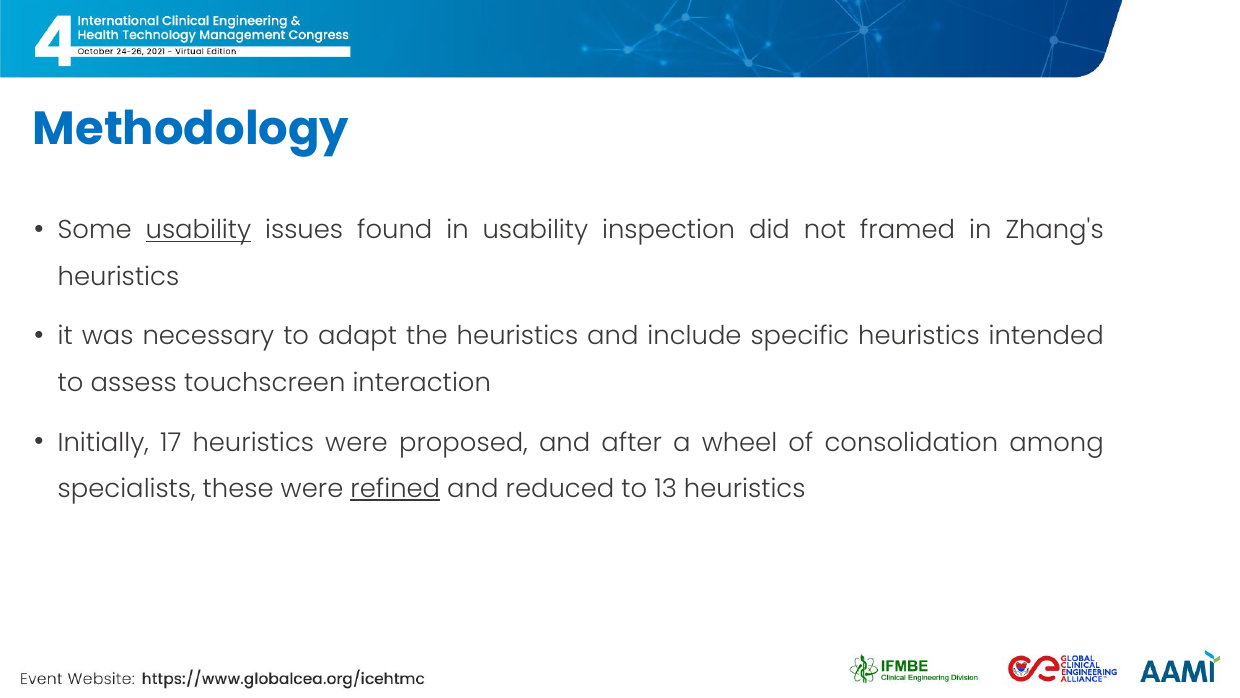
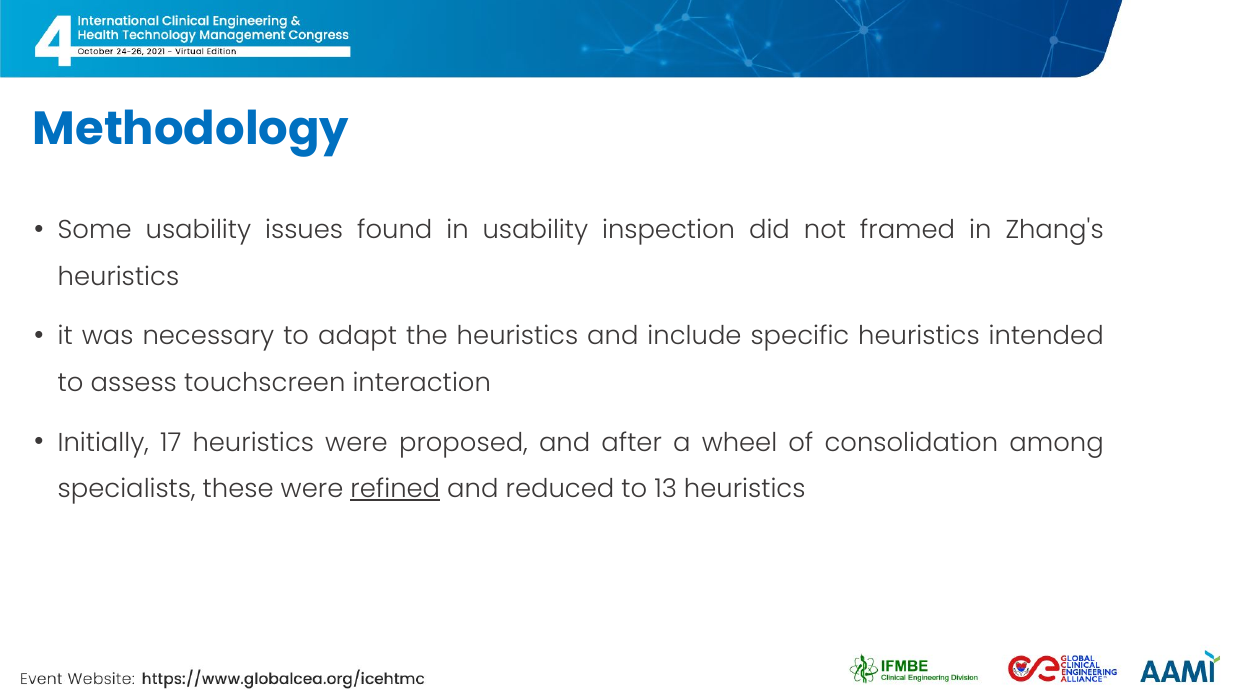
usability at (198, 230) underline: present -> none
